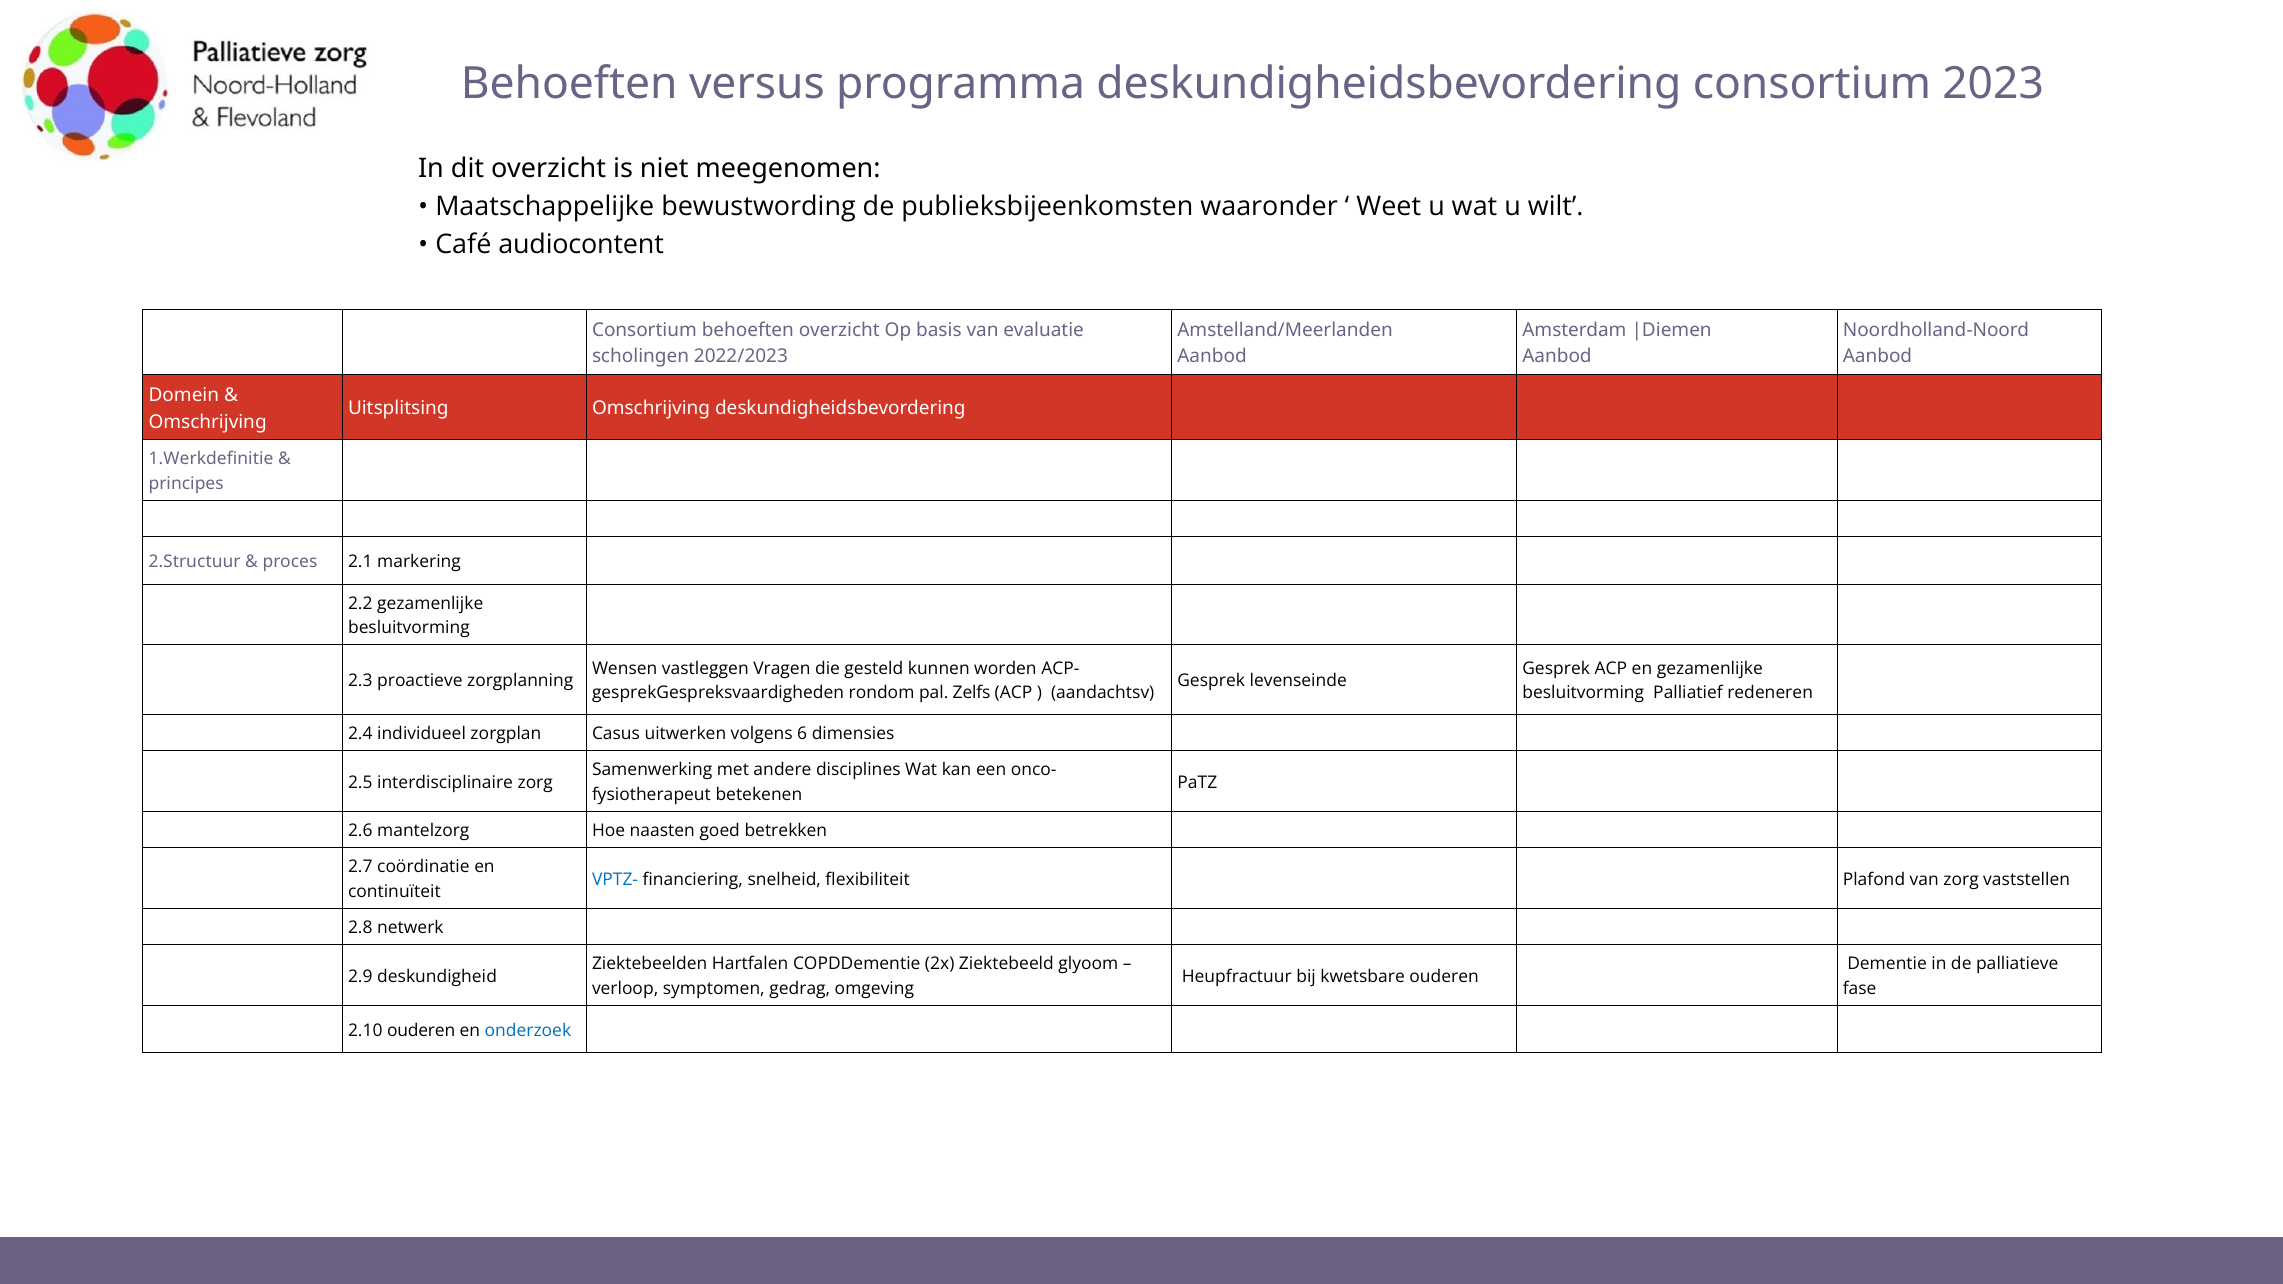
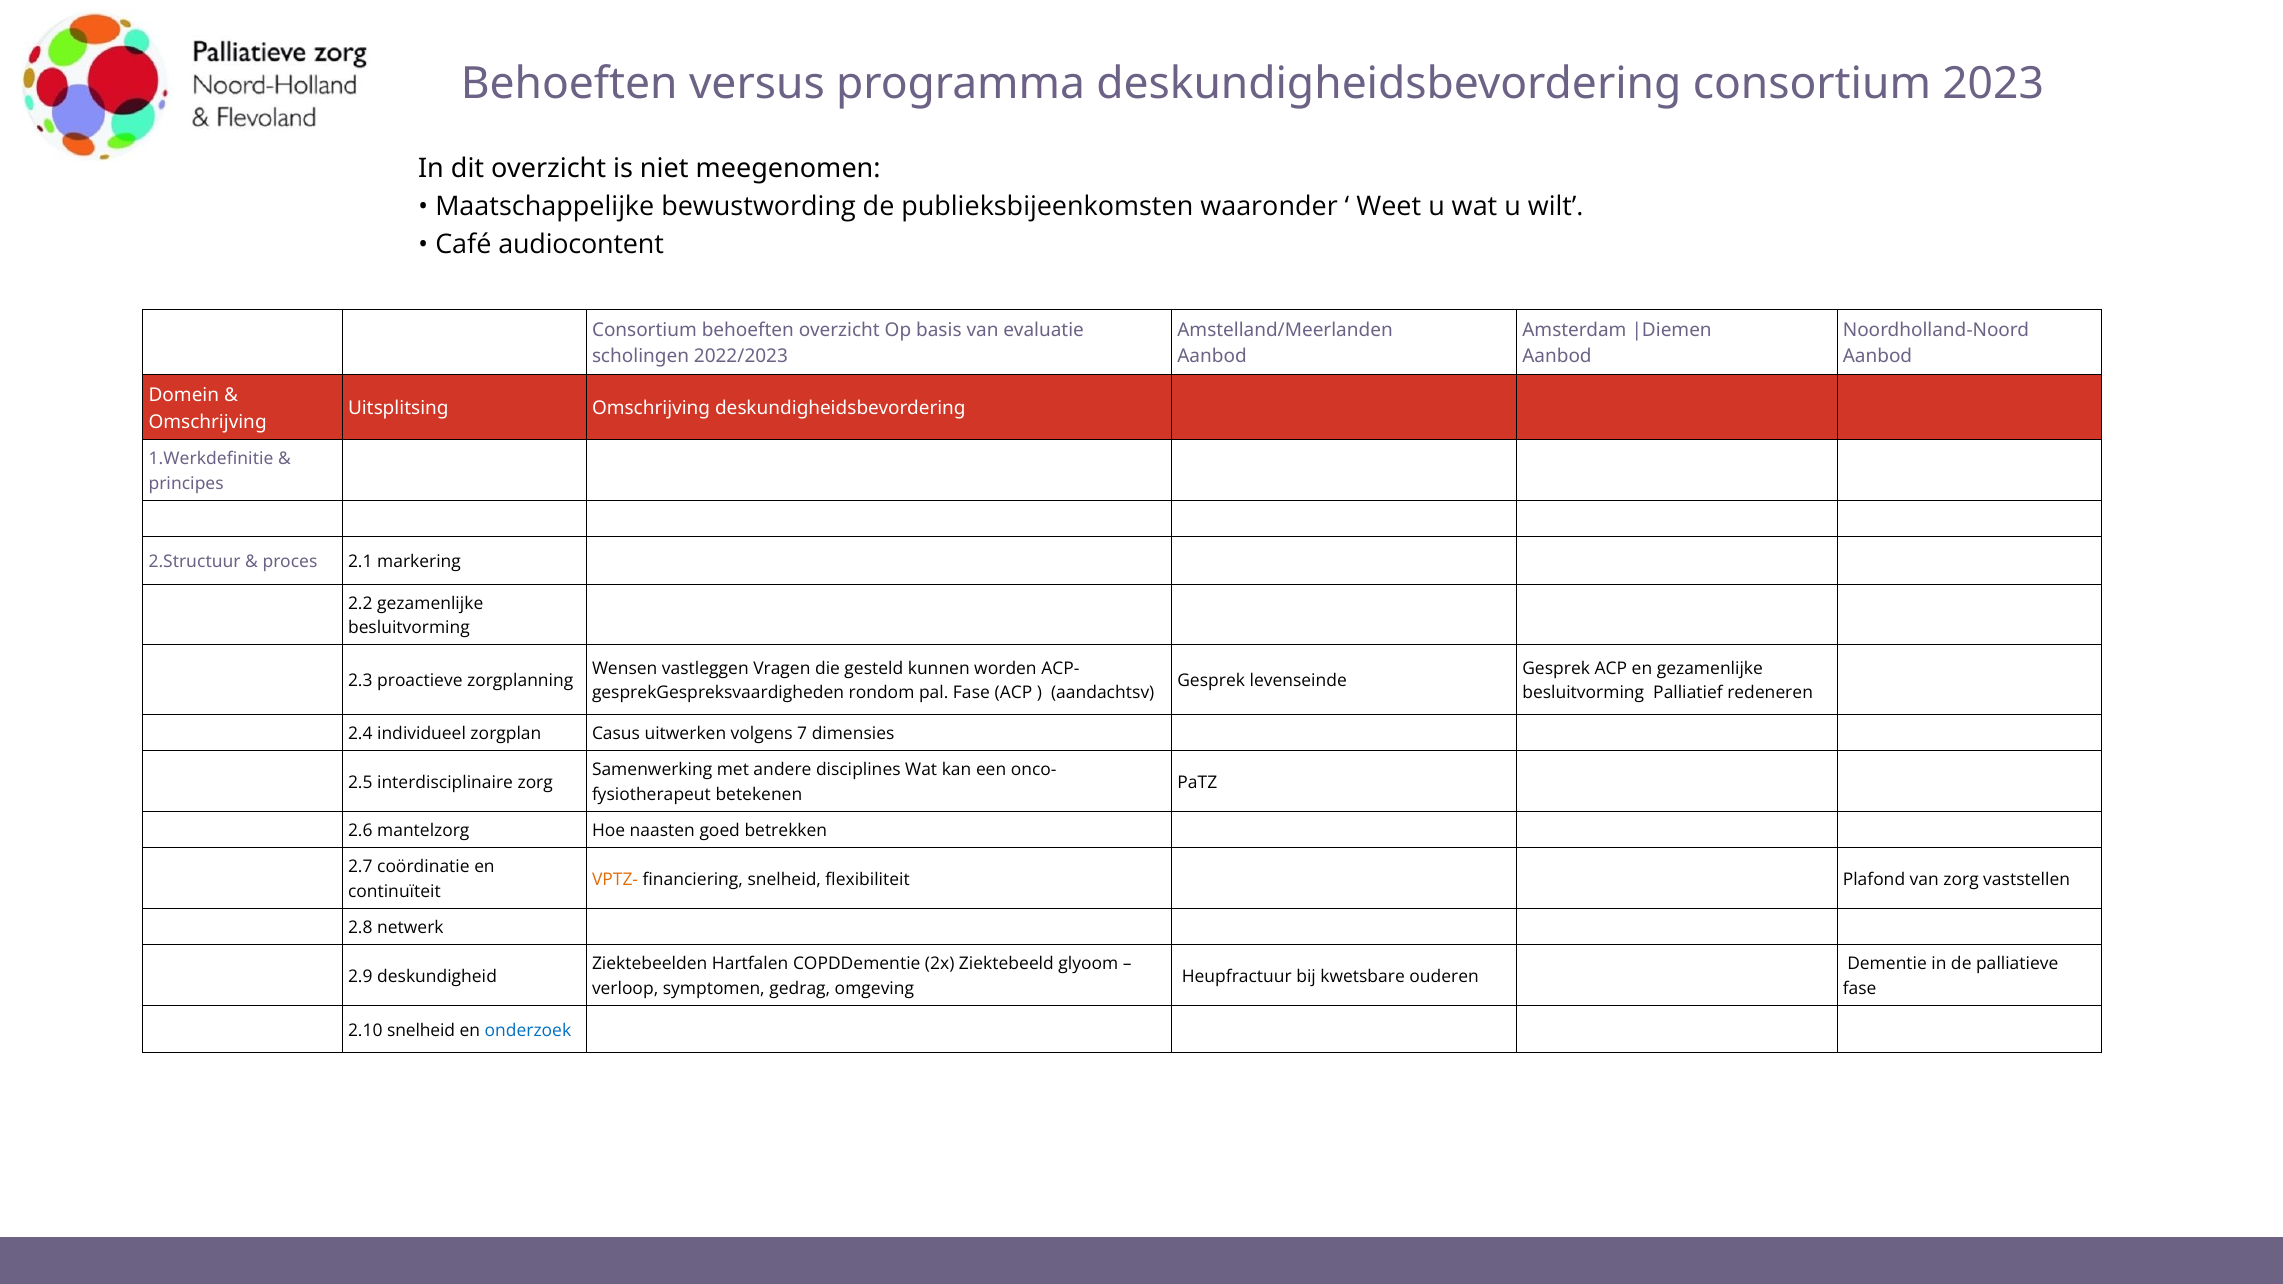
pal Zelfs: Zelfs -> Fase
6: 6 -> 7
VPTZ- colour: blue -> orange
2.10 ouderen: ouderen -> snelheid
